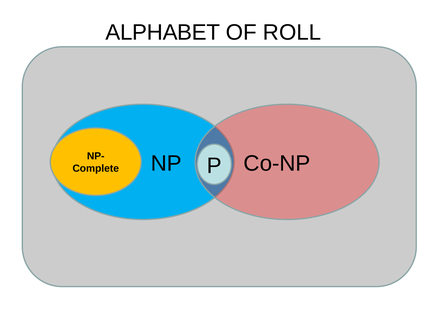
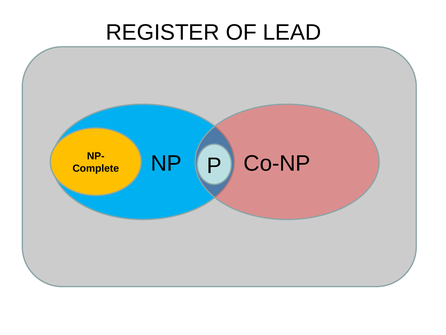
ALPHABET: ALPHABET -> REGISTER
ROLL: ROLL -> LEAD
